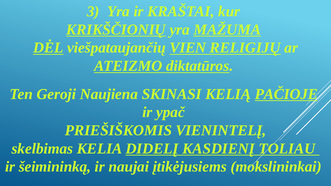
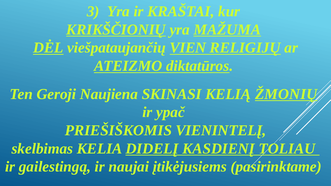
PAČIOJE: PAČIOJE -> ŽMONIŲ
šeimininką: šeimininką -> gailestingą
mokslininkai: mokslininkai -> pasirinktame
